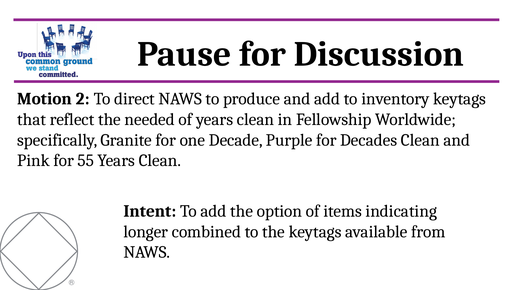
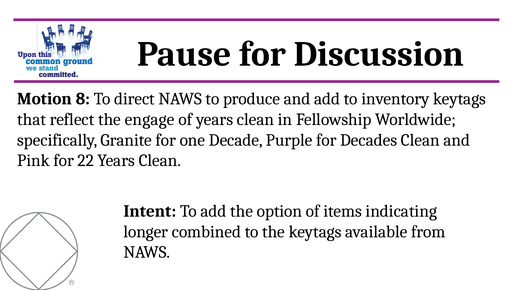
2: 2 -> 8
needed: needed -> engage
55: 55 -> 22
